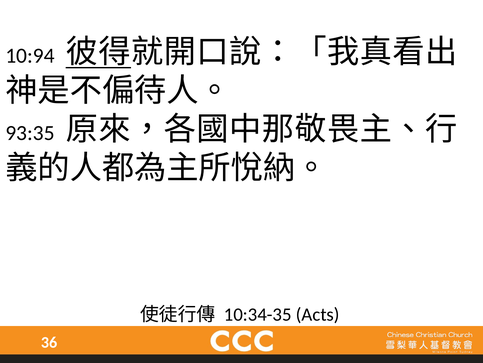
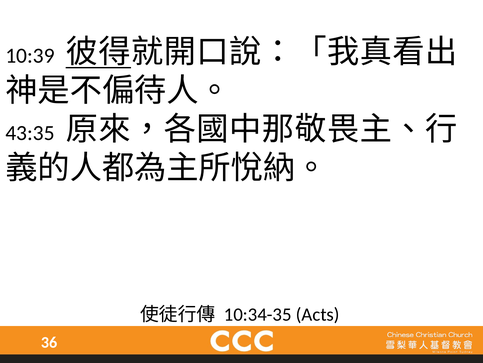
10:94: 10:94 -> 10:39
93:35: 93:35 -> 43:35
